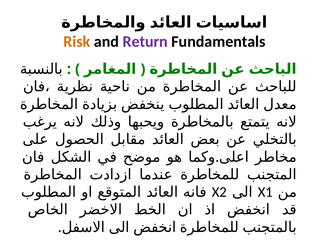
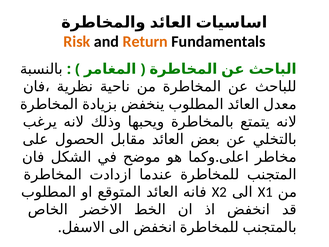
Return colour: purple -> orange
